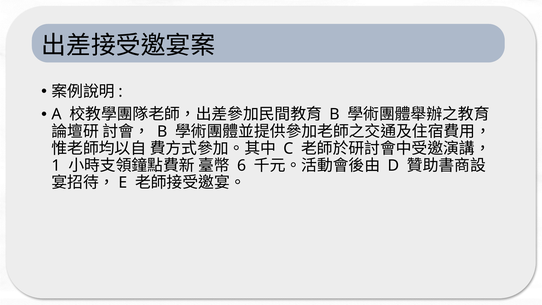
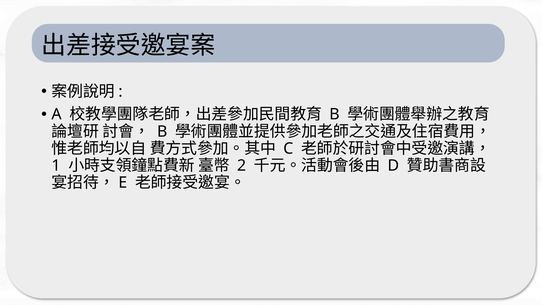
6: 6 -> 2
